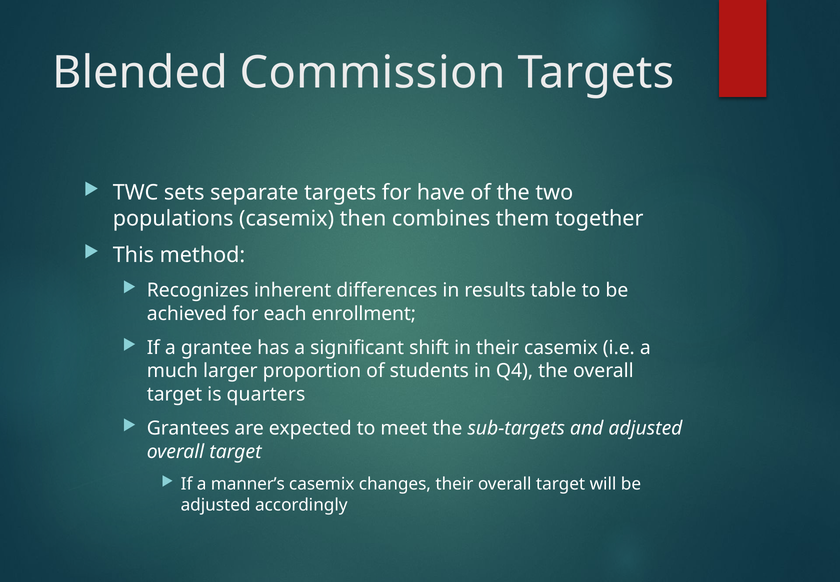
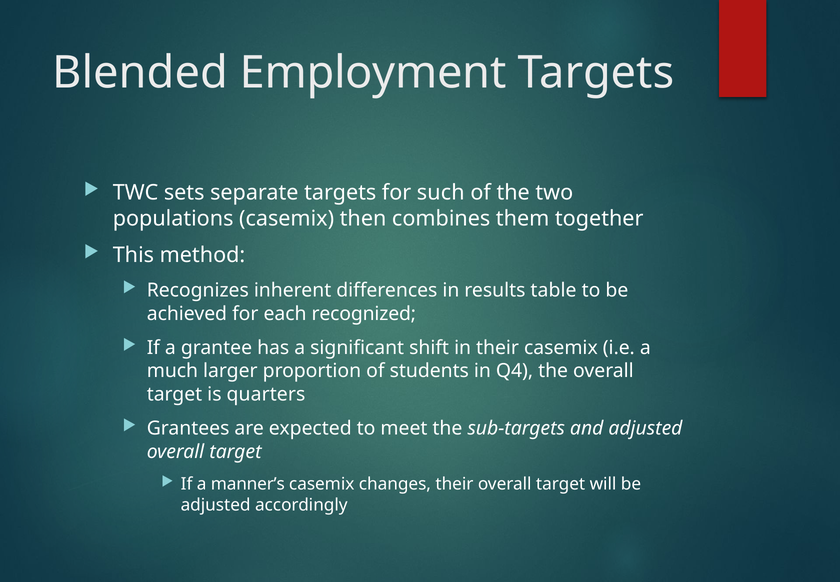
Commission: Commission -> Employment
have: have -> such
enrollment: enrollment -> recognized
